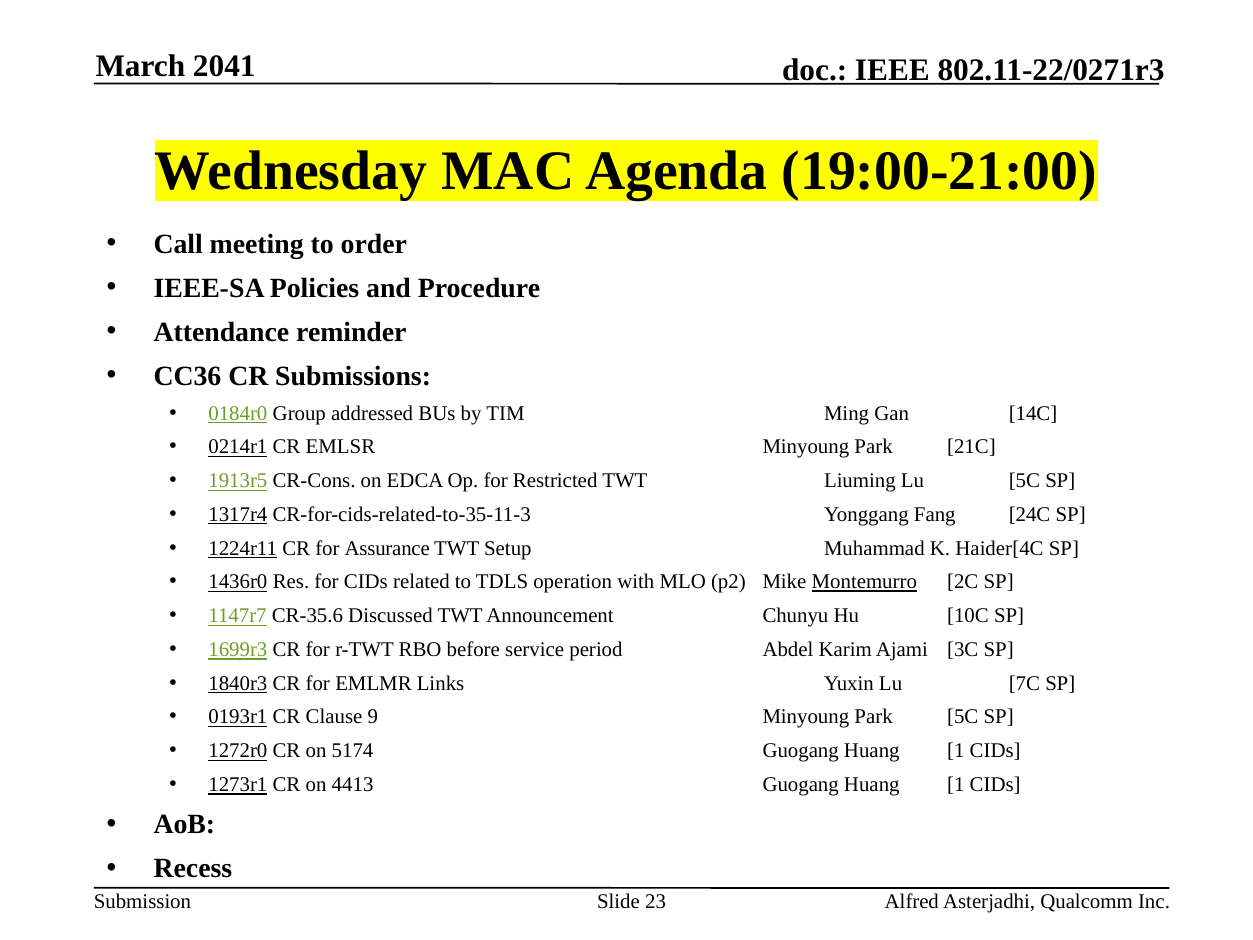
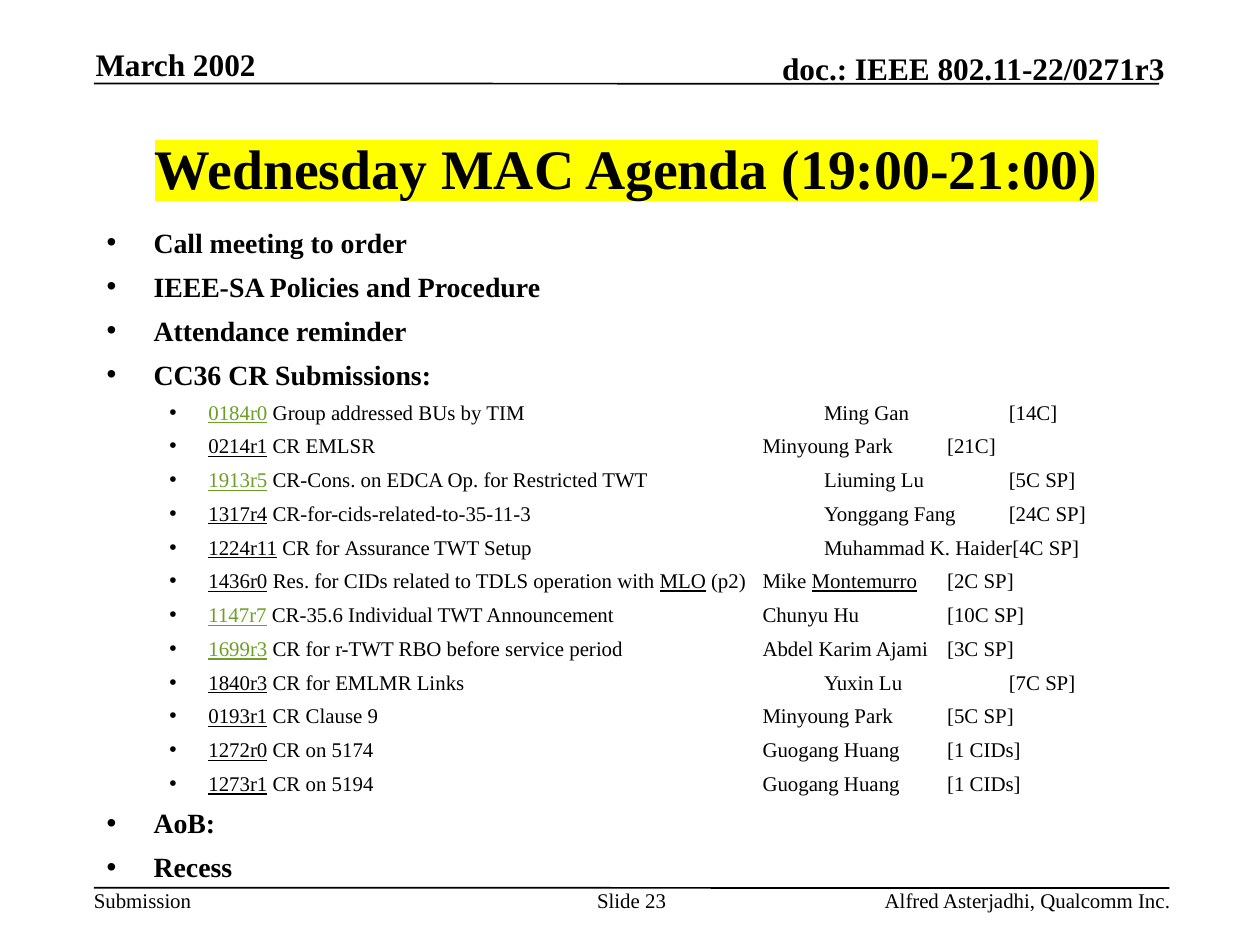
2041: 2041 -> 2002
MLO underline: none -> present
Discussed: Discussed -> Individual
4413: 4413 -> 5194
